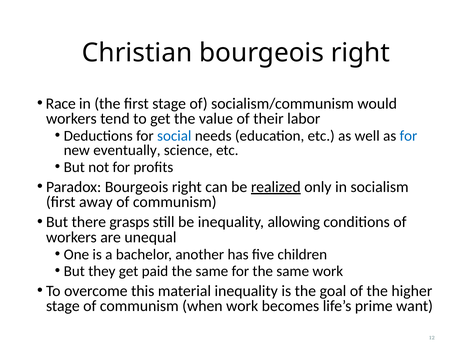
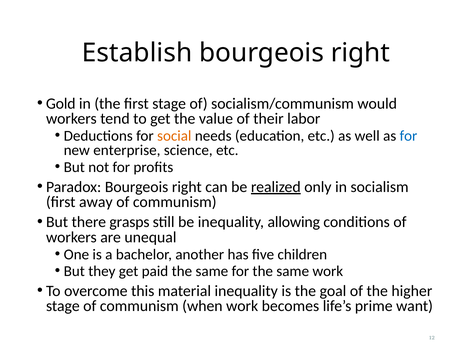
Christian: Christian -> Establish
Race: Race -> Gold
social colour: blue -> orange
eventually: eventually -> enterprise
